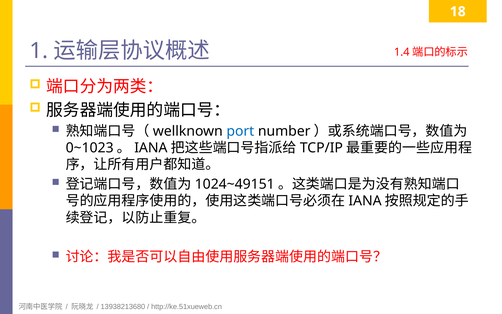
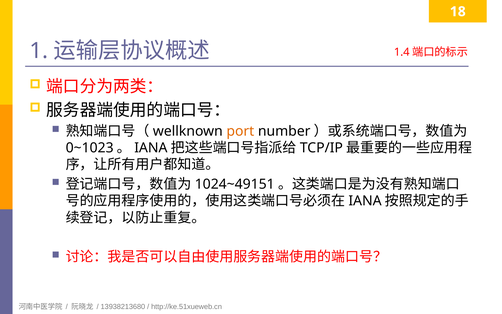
port colour: blue -> orange
